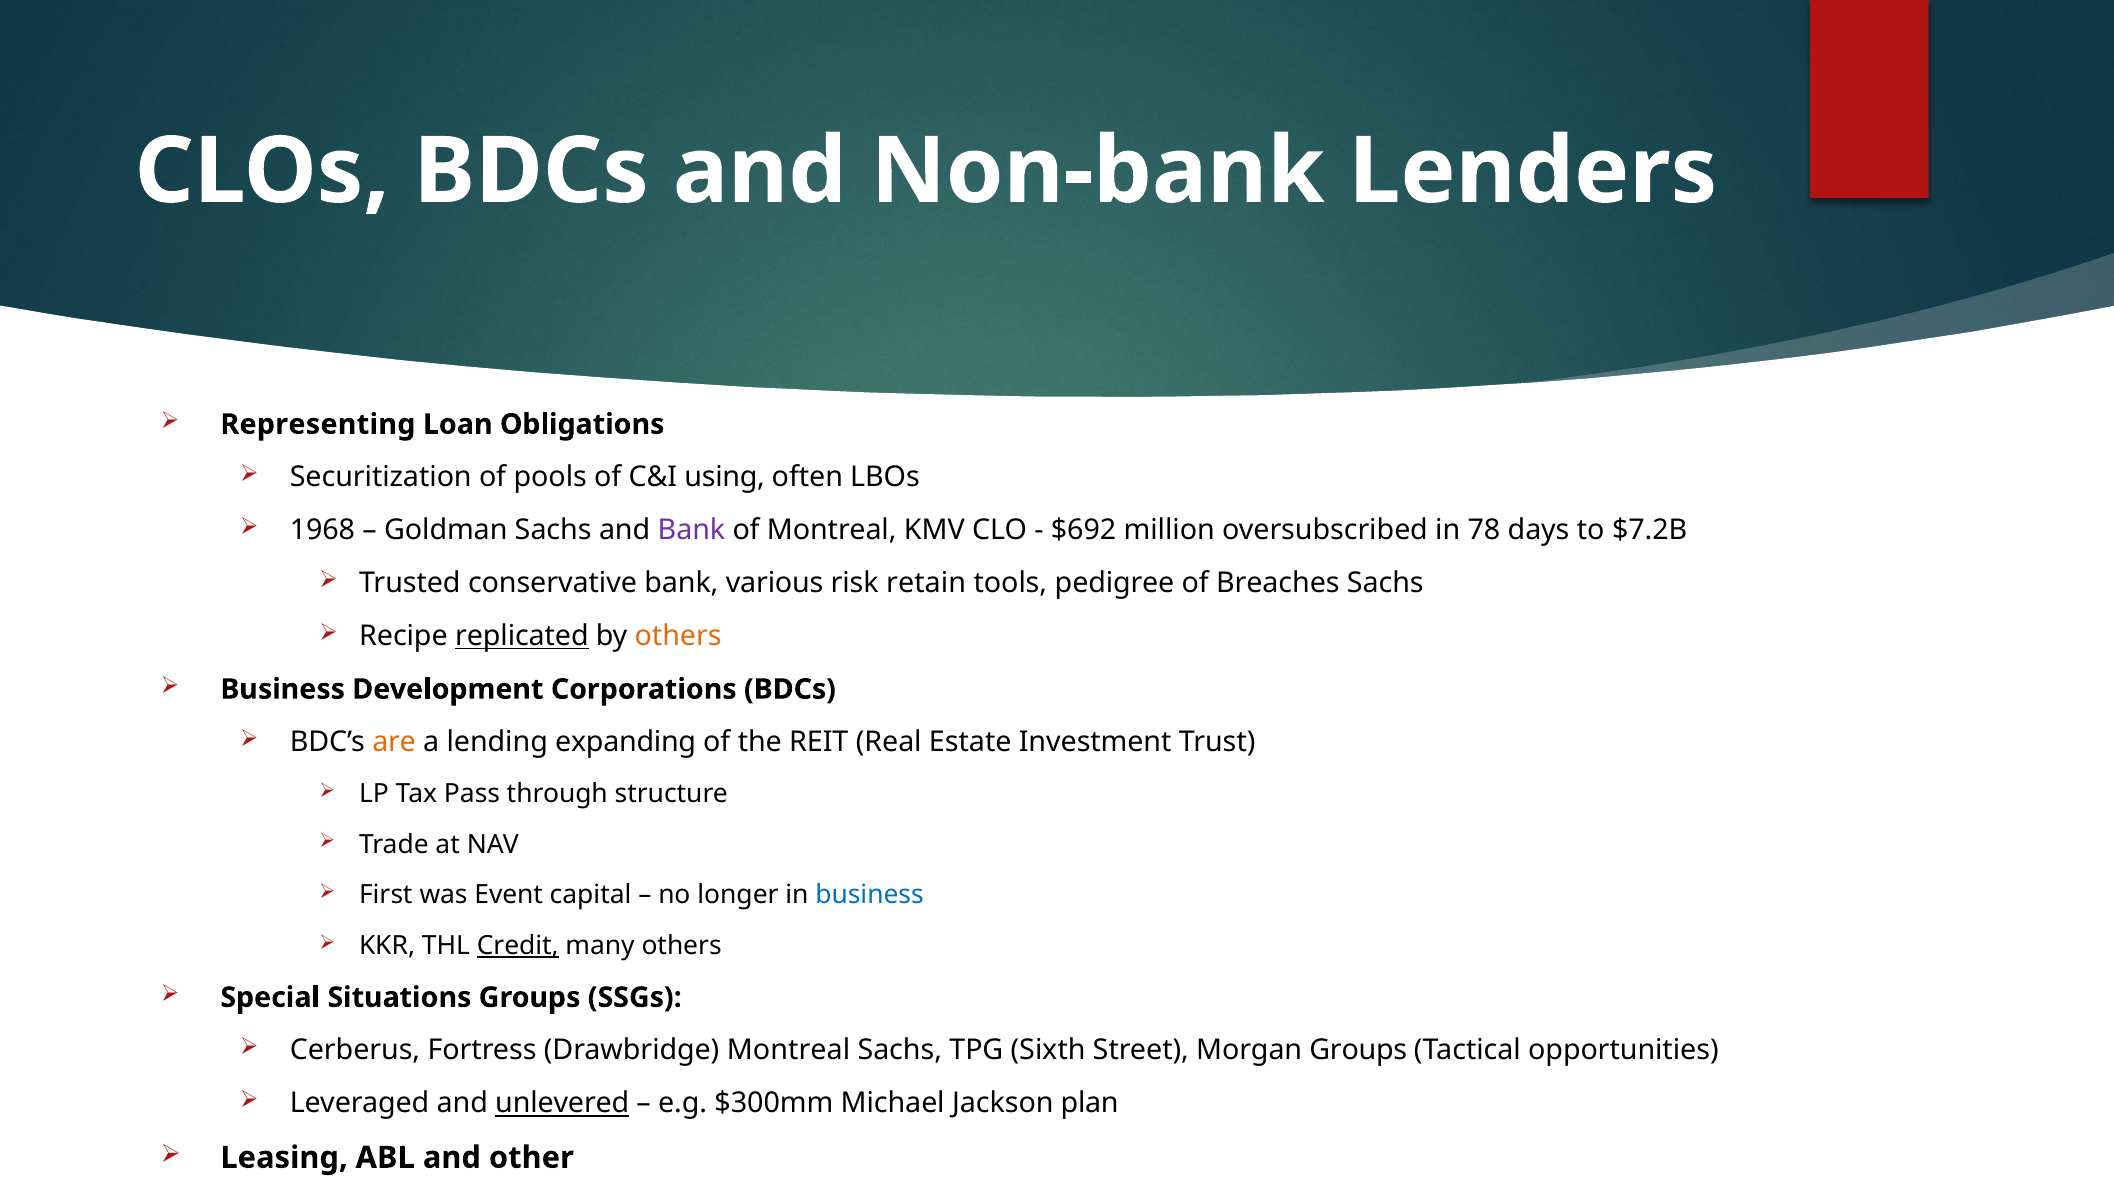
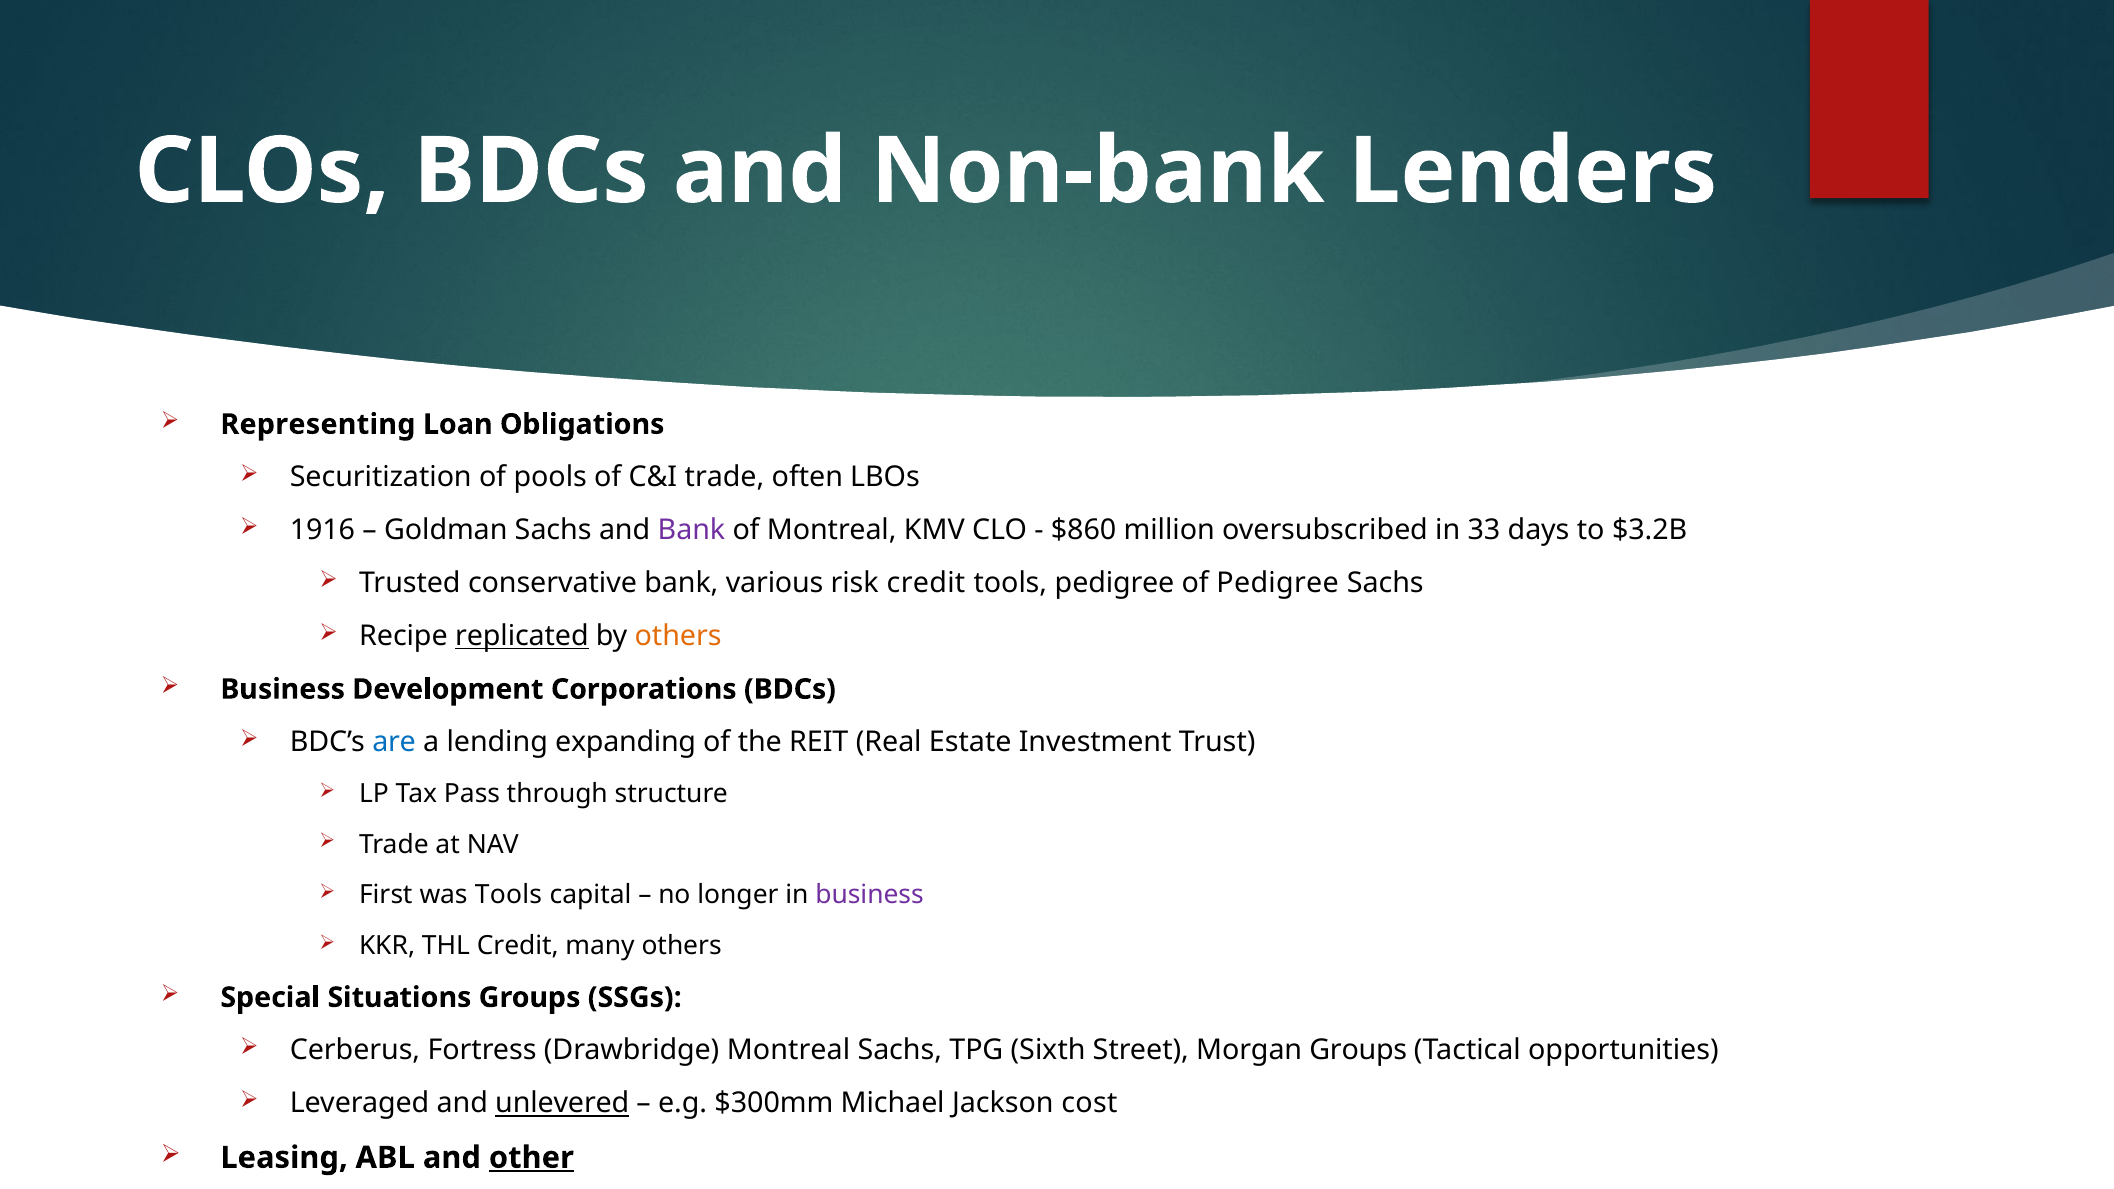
C&I using: using -> trade
1968: 1968 -> 1916
$692: $692 -> $860
78: 78 -> 33
$7.2B: $7.2B -> $3.2B
risk retain: retain -> credit
of Breaches: Breaches -> Pedigree
are colour: orange -> blue
was Event: Event -> Tools
business at (870, 895) colour: blue -> purple
Credit at (518, 946) underline: present -> none
plan: plan -> cost
other underline: none -> present
